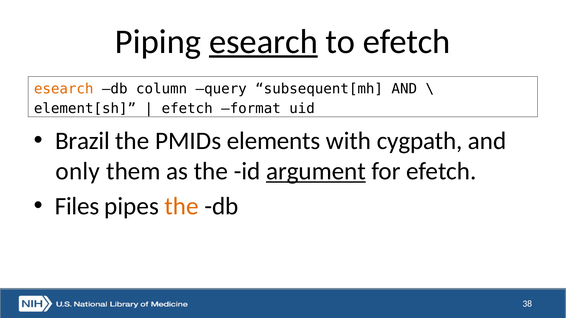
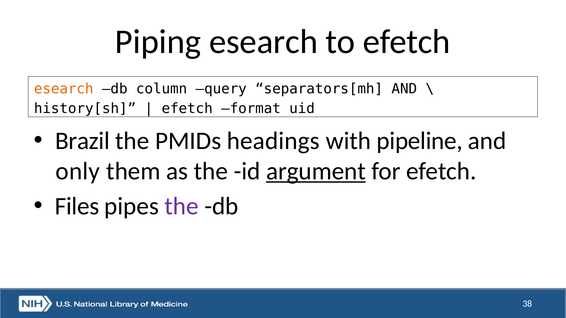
esearch at (263, 42) underline: present -> none
subsequent[mh: subsequent[mh -> separators[mh
element[sh: element[sh -> history[sh
elements: elements -> headings
cygpath: cygpath -> pipeline
the at (182, 207) colour: orange -> purple
